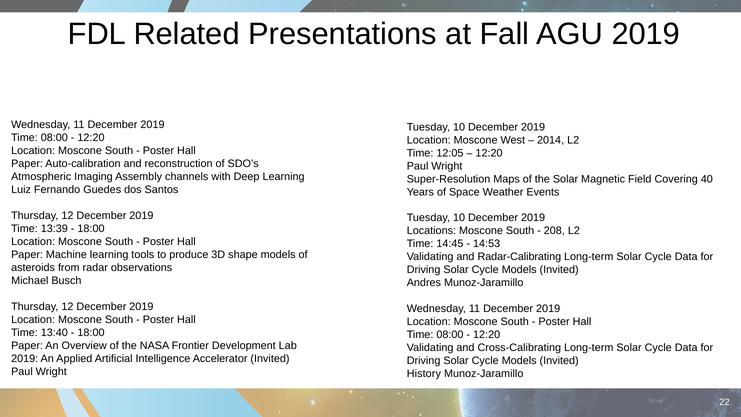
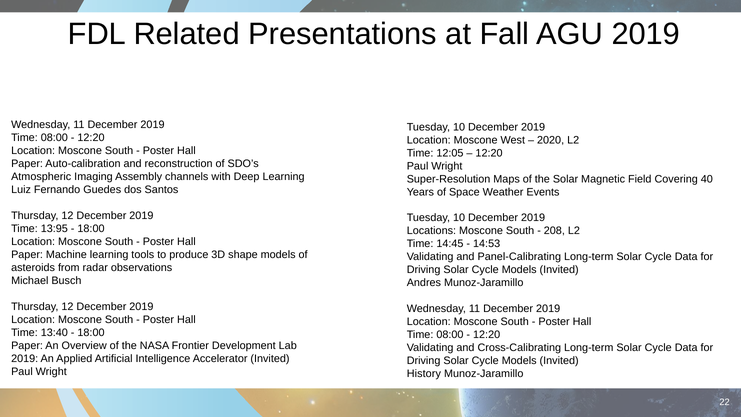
2014: 2014 -> 2020
13:39: 13:39 -> 13:95
Radar-Calibrating: Radar-Calibrating -> Panel-Calibrating
